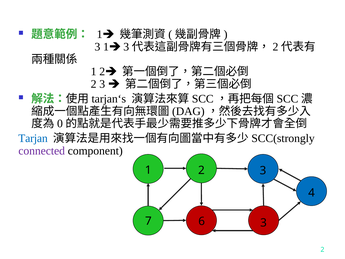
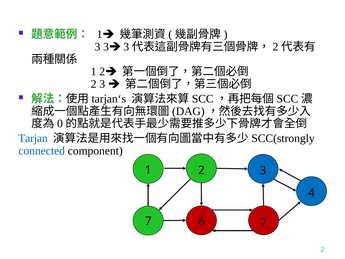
3 1: 1 -> 3
connected colour: purple -> blue
6 3: 3 -> 7
